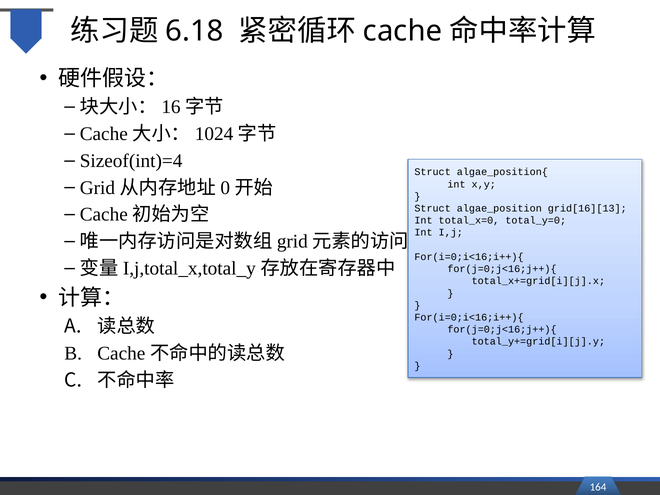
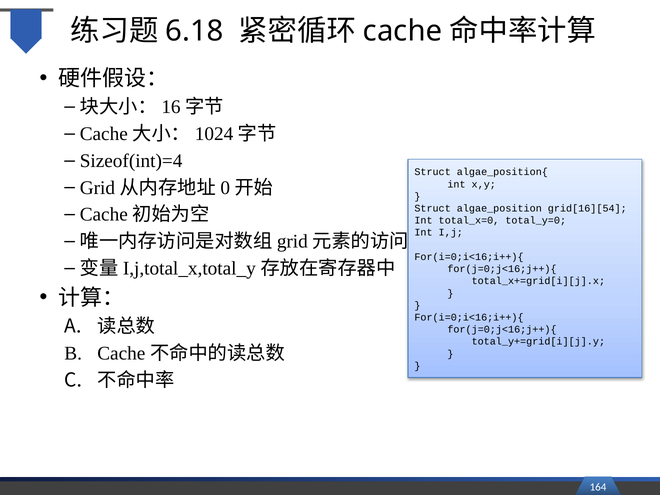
grid[16][13: grid[16][13 -> grid[16][54
